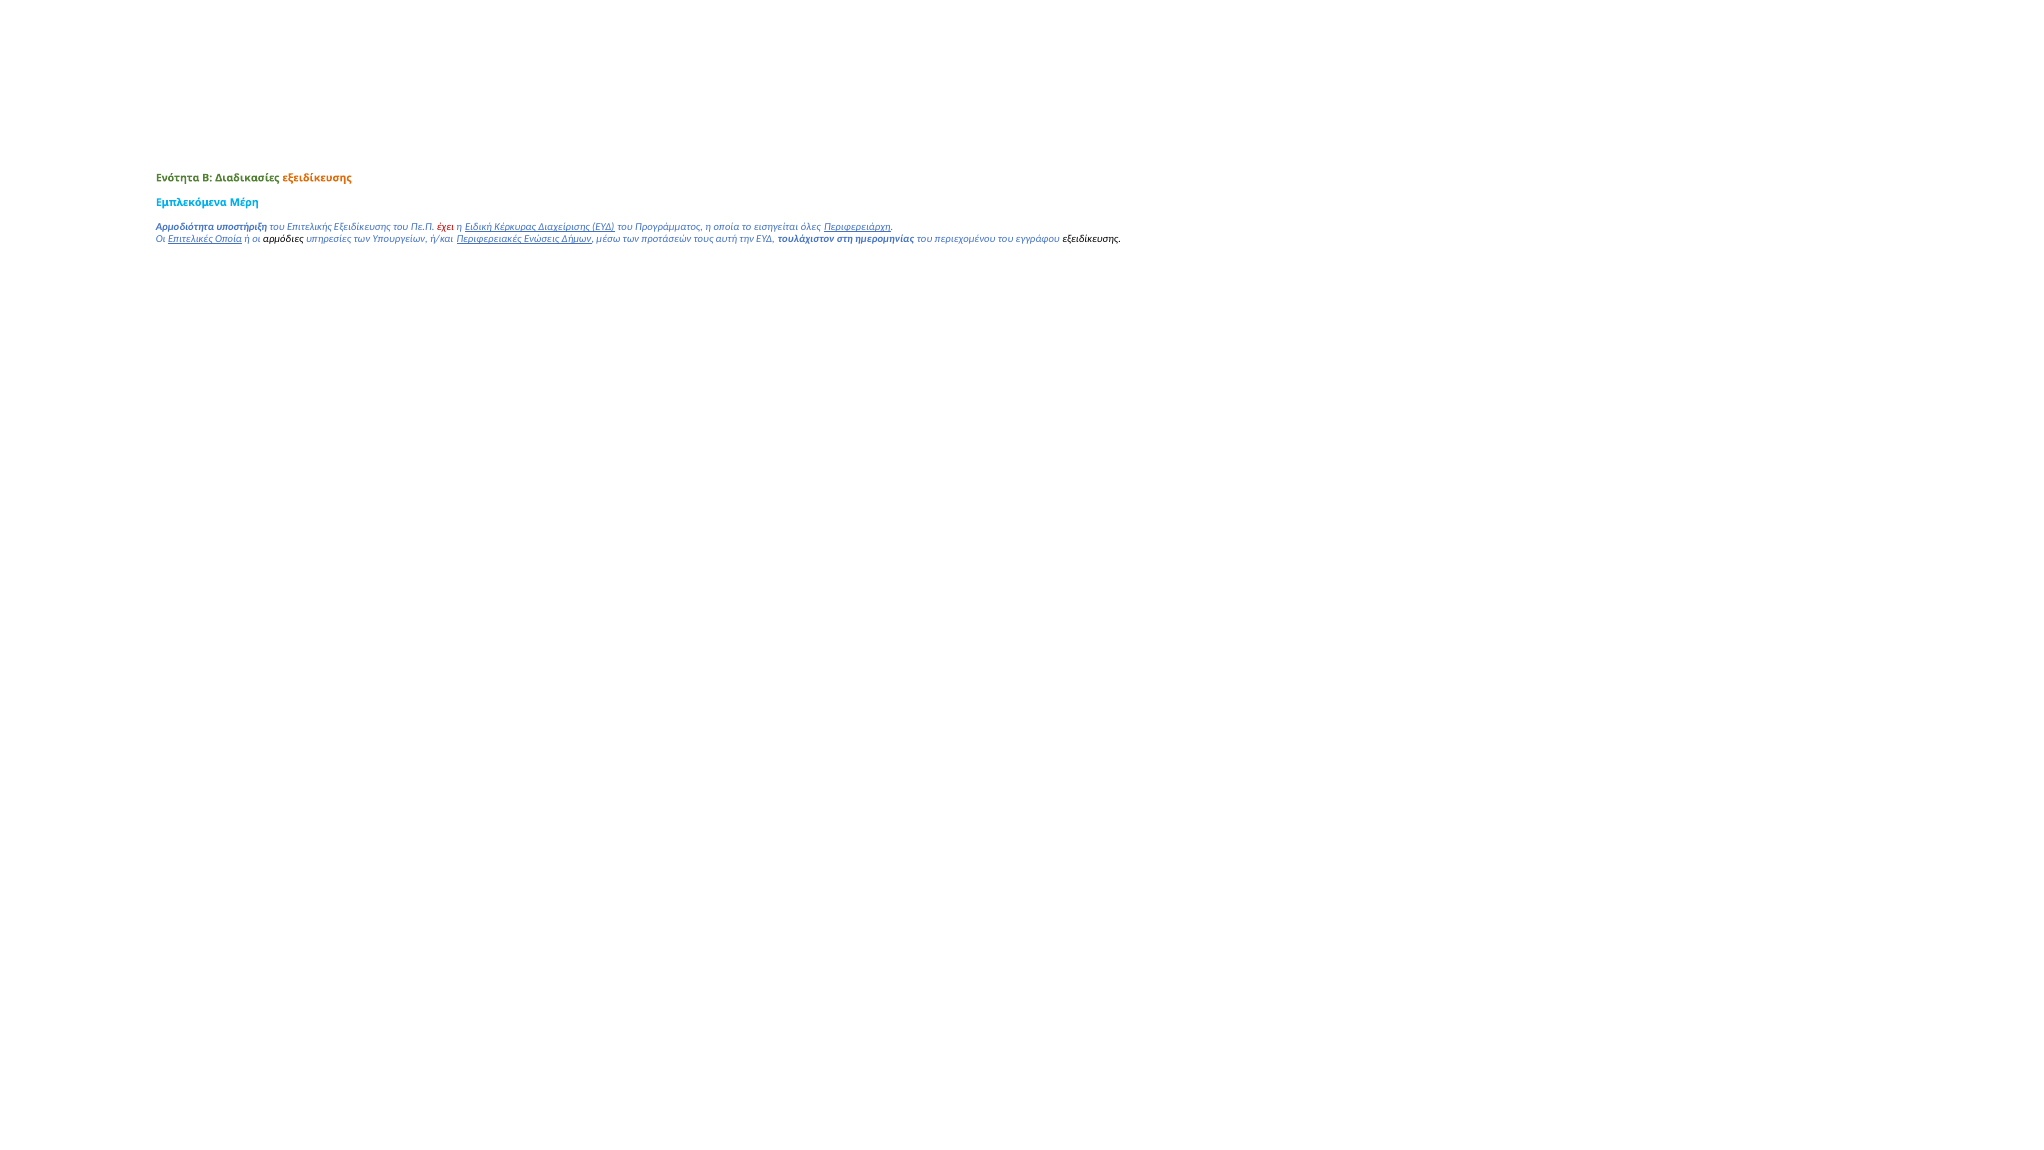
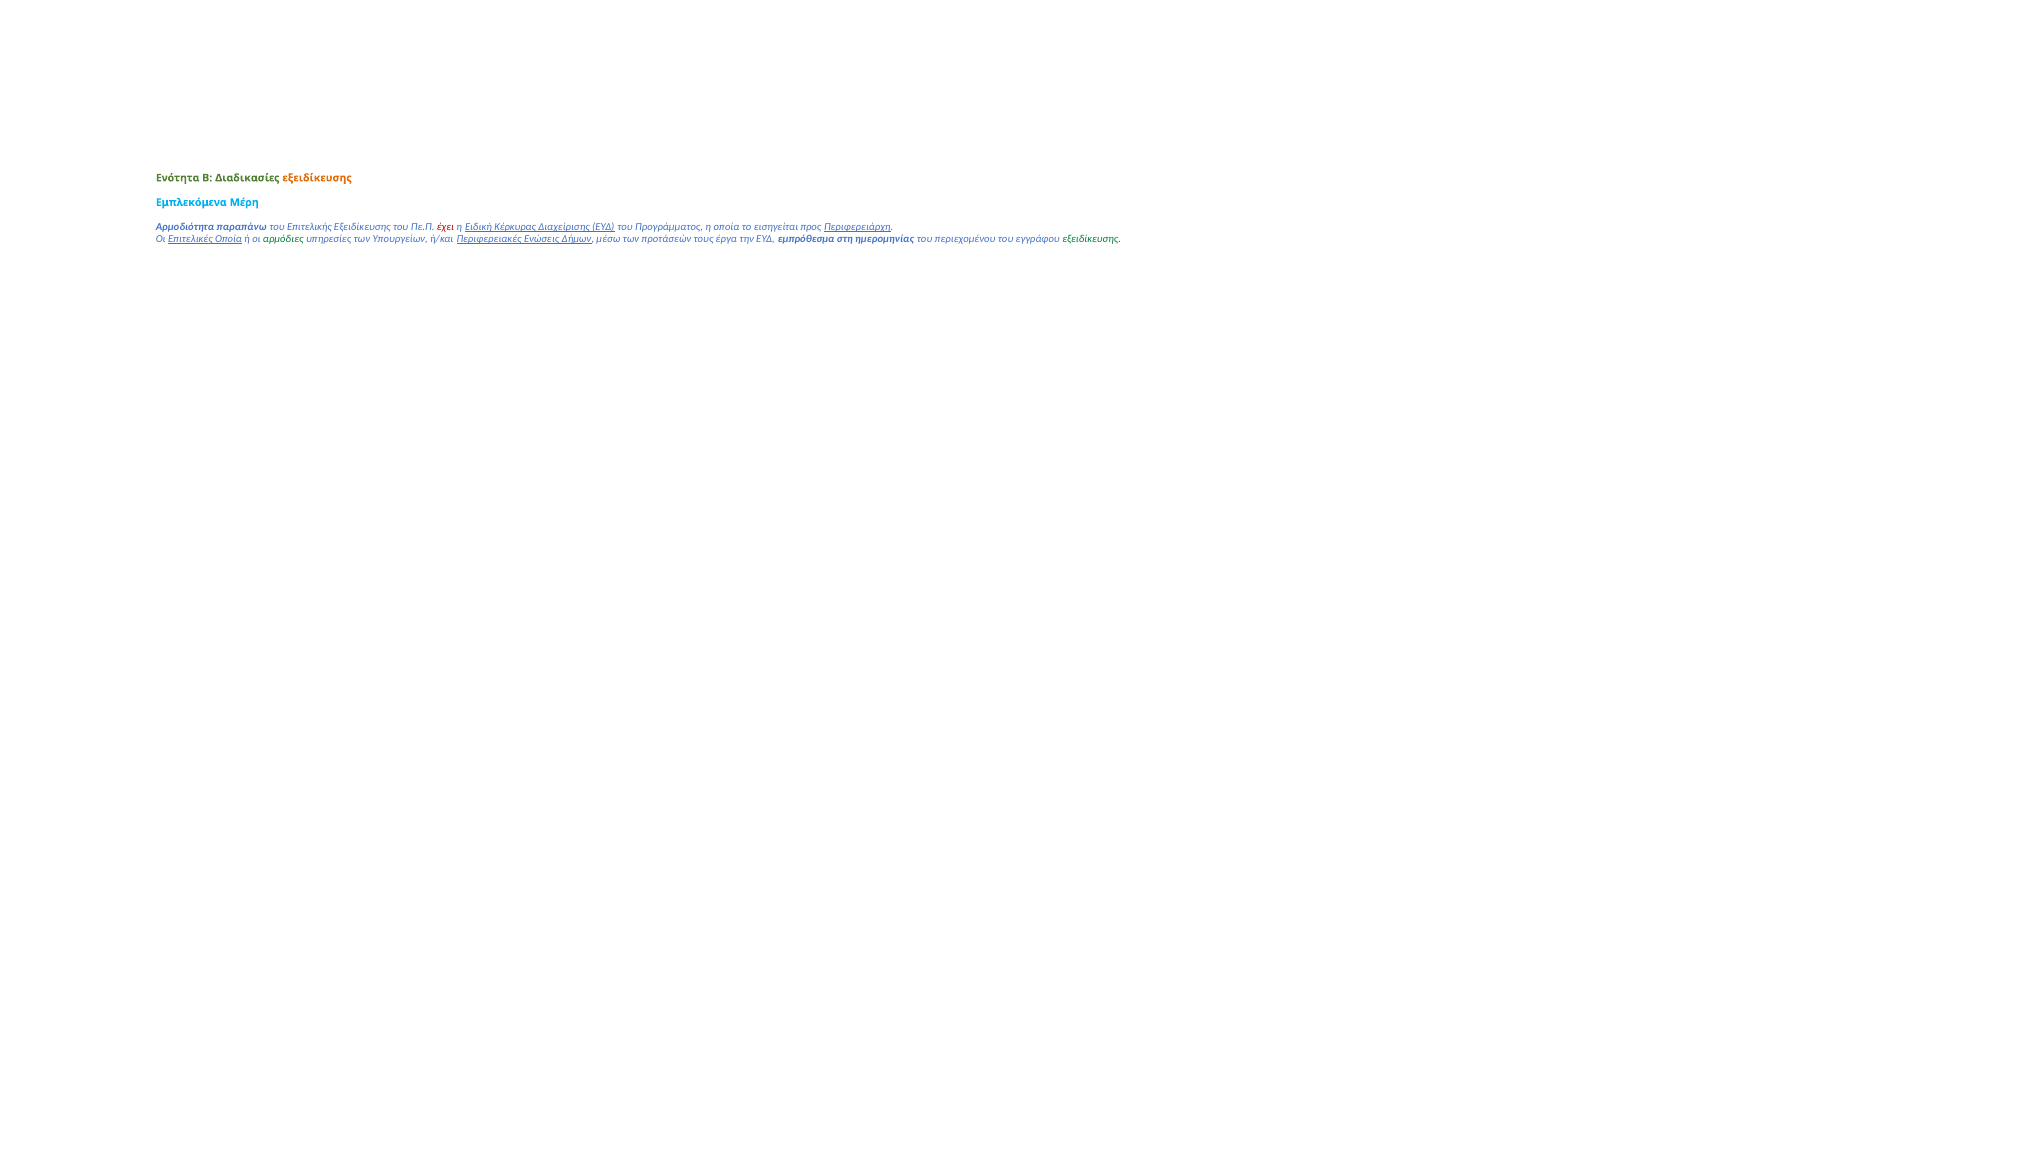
υποστήριξη: υποστήριξη -> παραπάνω
όλες: όλες -> προς
αρμόδιες colour: black -> green
αυτή: αυτή -> έργα
τουλάχιστον: τουλάχιστον -> εμπρόθεσμα
εξειδίκευσης at (1092, 239) colour: black -> green
